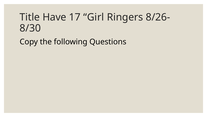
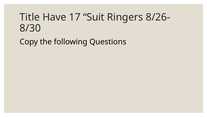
Girl: Girl -> Suit
